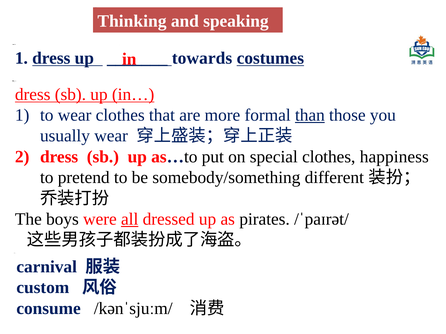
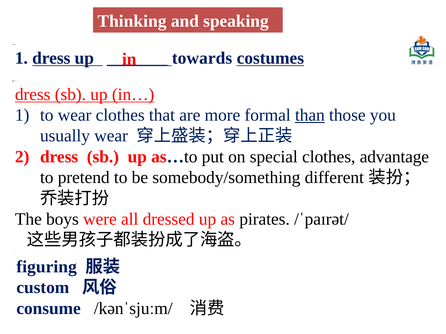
happiness: happiness -> advantage
all at (130, 219) underline: present -> none
carnival at (47, 267): carnival -> figuring
